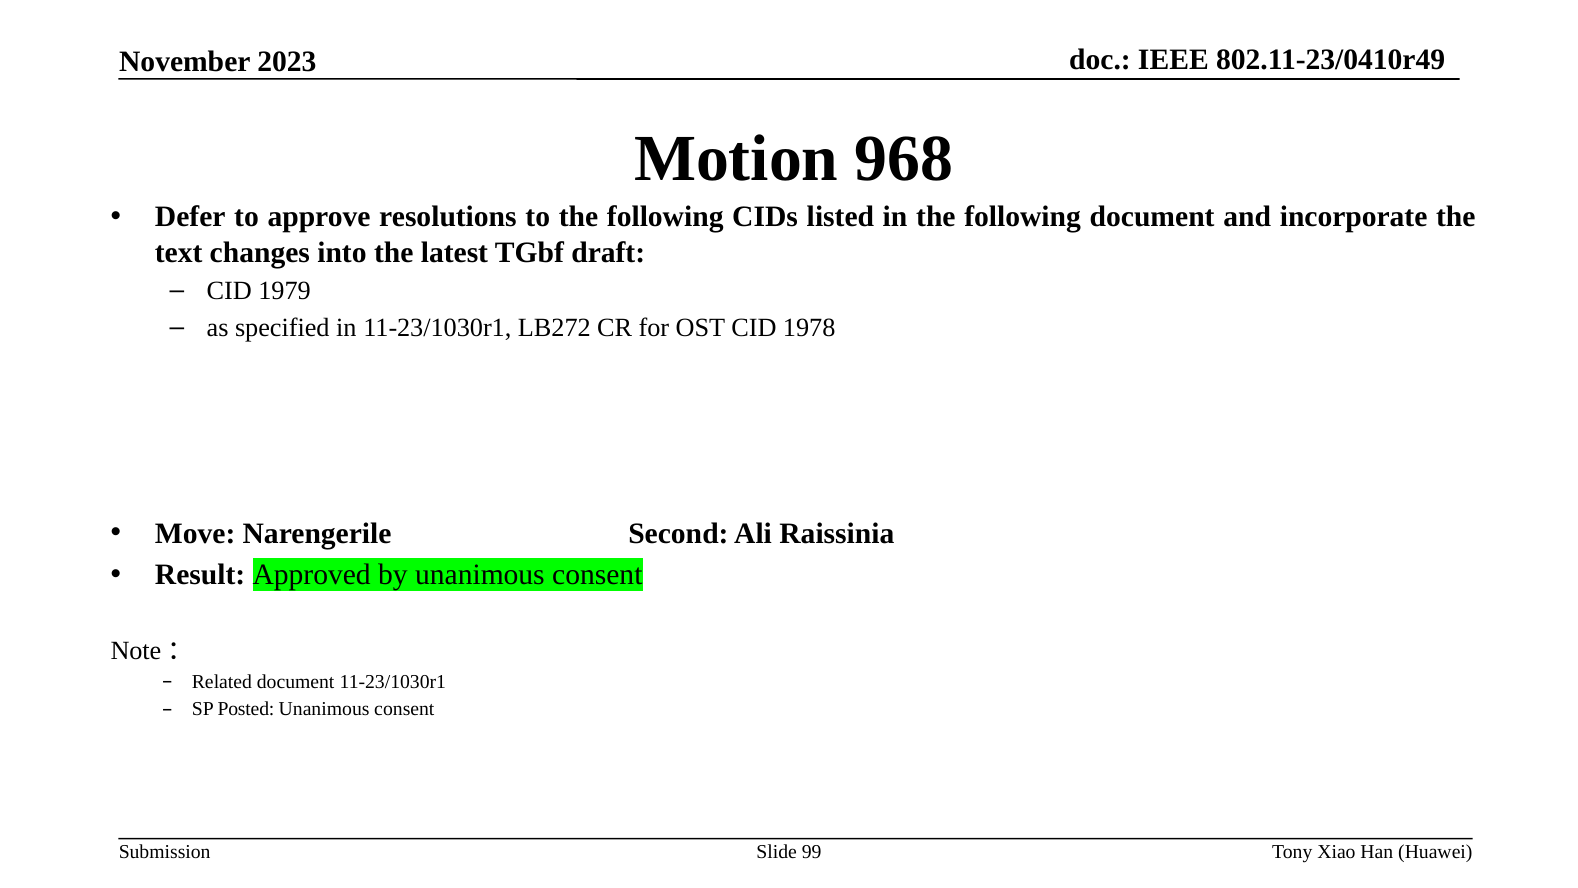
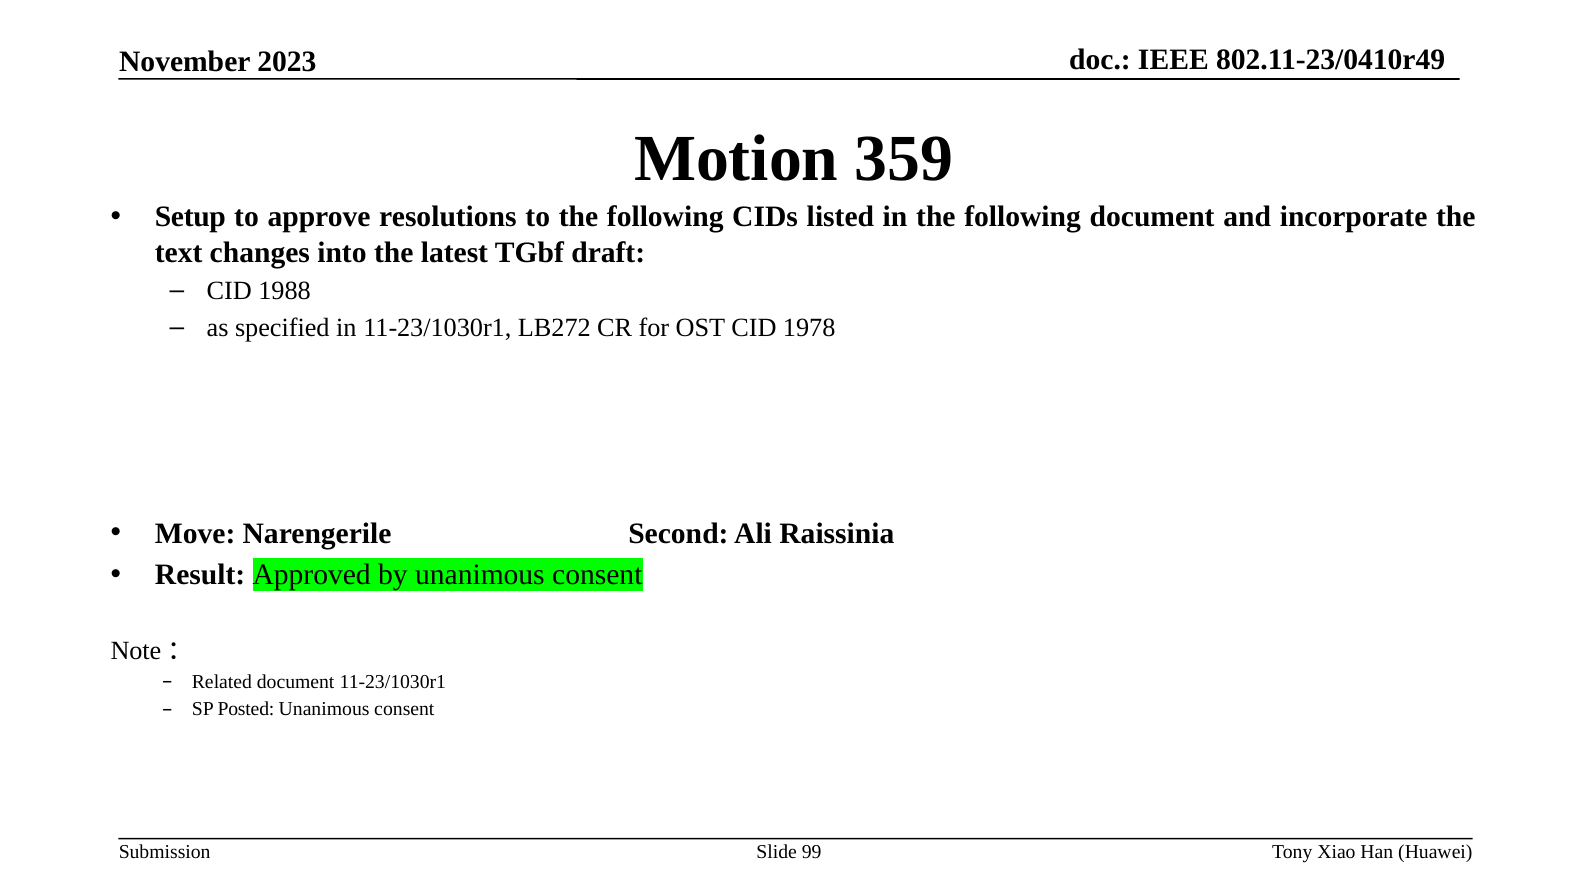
968: 968 -> 359
Defer: Defer -> Setup
1979: 1979 -> 1988
